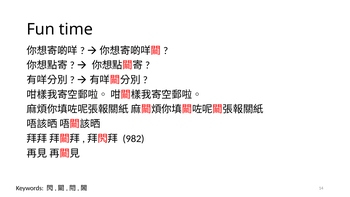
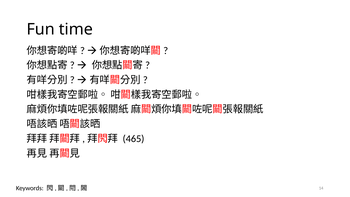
982: 982 -> 465
